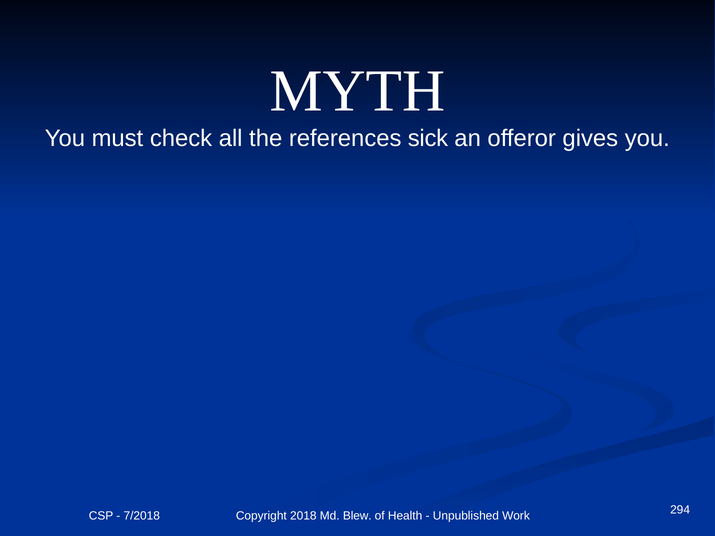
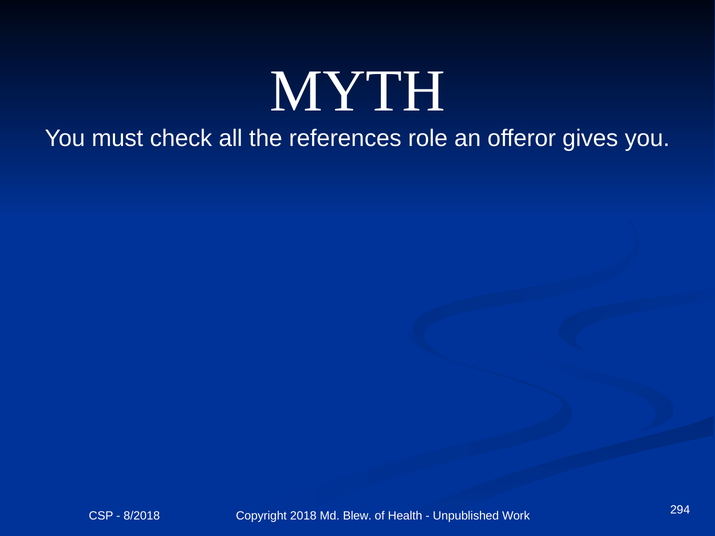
sick: sick -> role
7/2018: 7/2018 -> 8/2018
